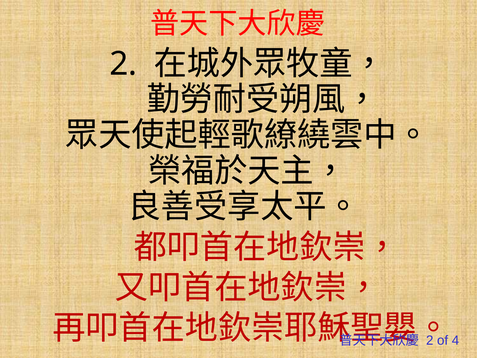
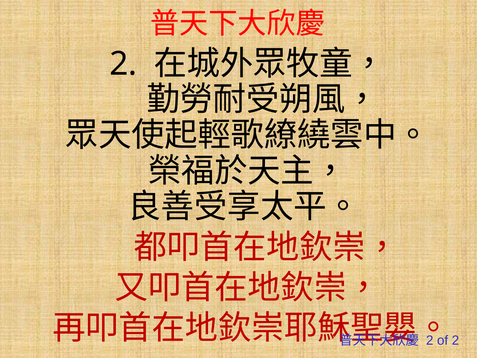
4 at (455, 340): 4 -> 2
